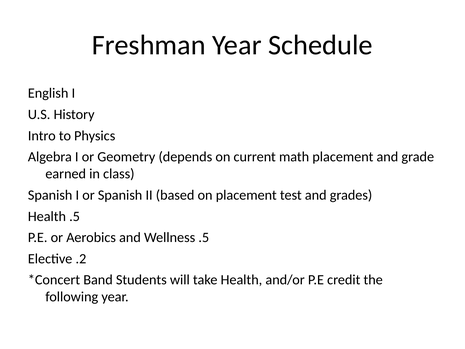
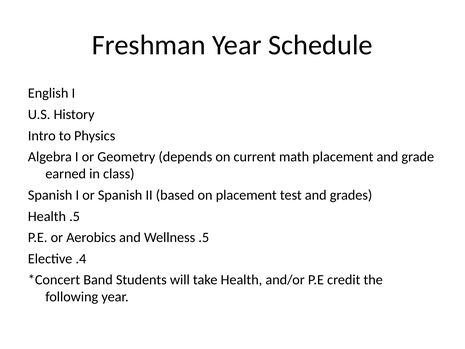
.2: .2 -> .4
